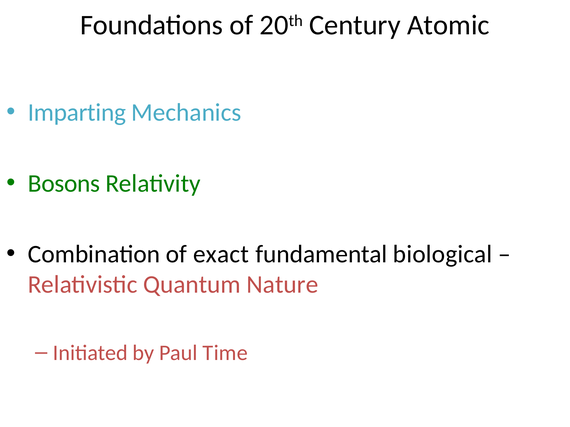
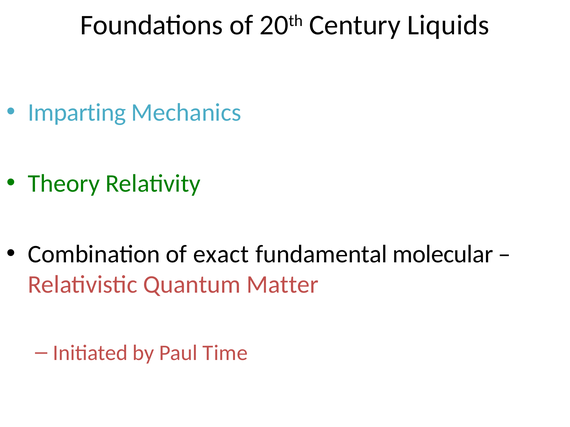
Atomic: Atomic -> Liquids
Bosons: Bosons -> Theory
biological: biological -> molecular
Nature: Nature -> Matter
